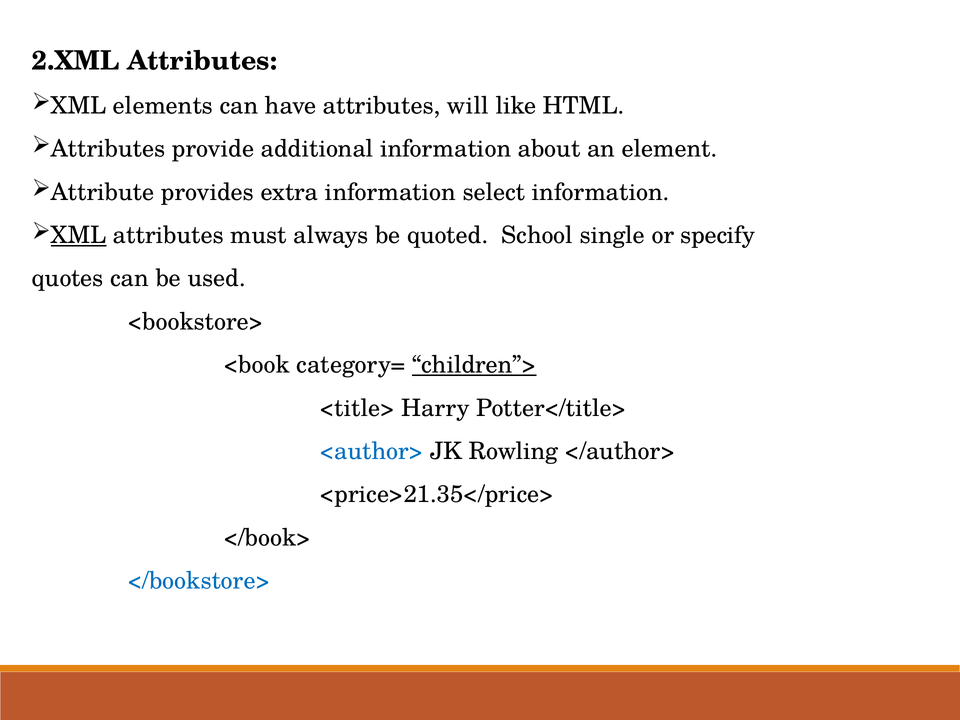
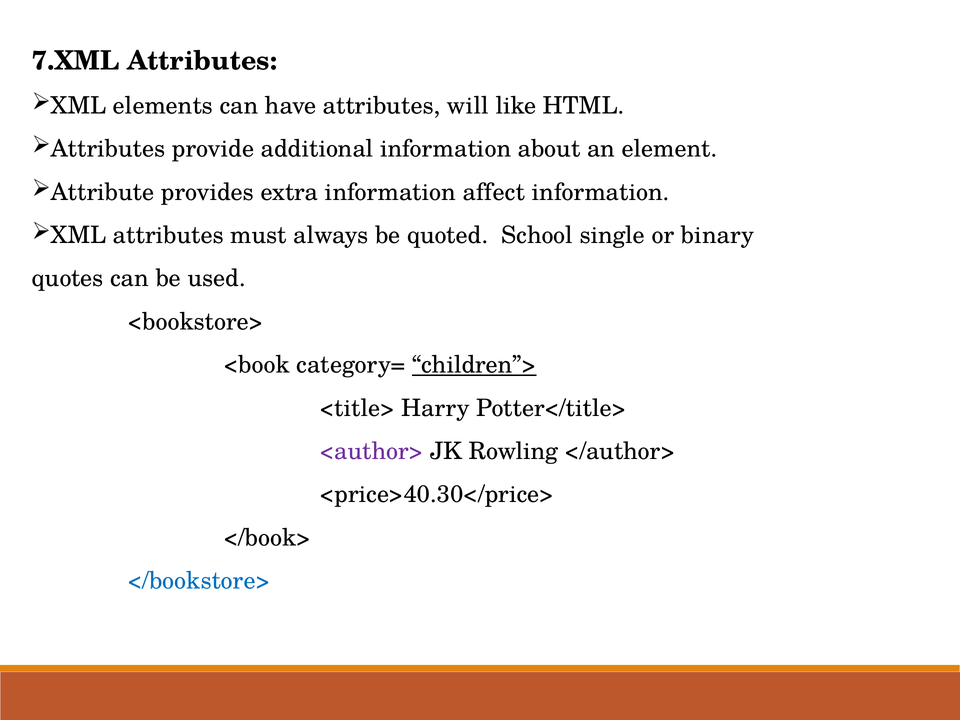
2.XML: 2.XML -> 7.XML
select: select -> affect
XML at (79, 235) underline: present -> none
specify: specify -> binary
<author> colour: blue -> purple
<price>21.35</price>: <price>21.35</price> -> <price>40.30</price>
